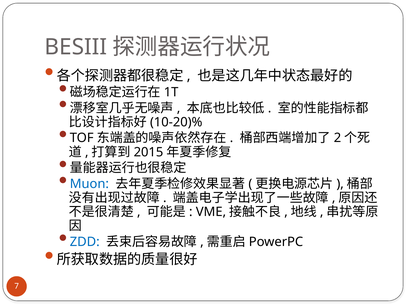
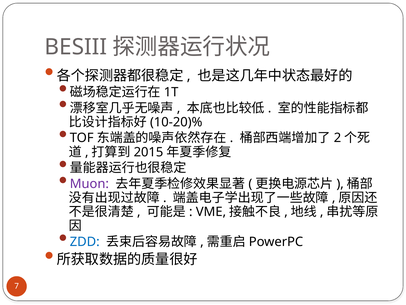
Muon colour: blue -> purple
